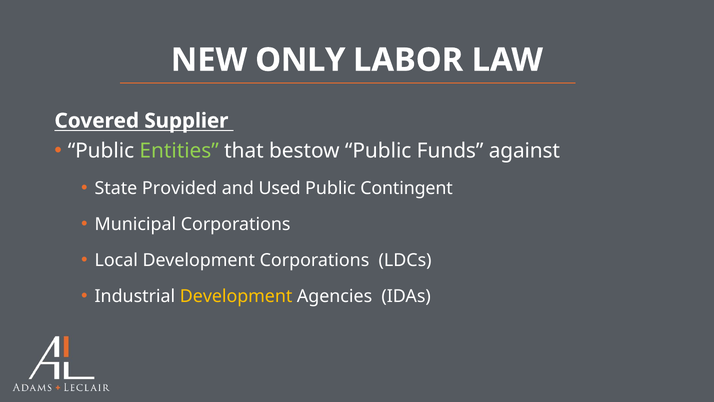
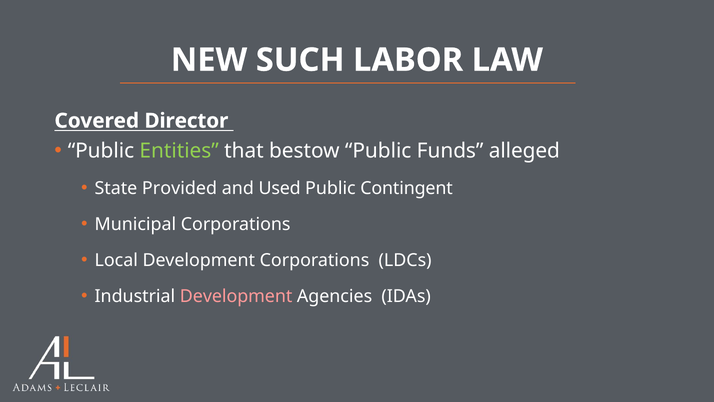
ONLY: ONLY -> SUCH
Supplier: Supplier -> Director
against: against -> alleged
Development at (236, 296) colour: yellow -> pink
